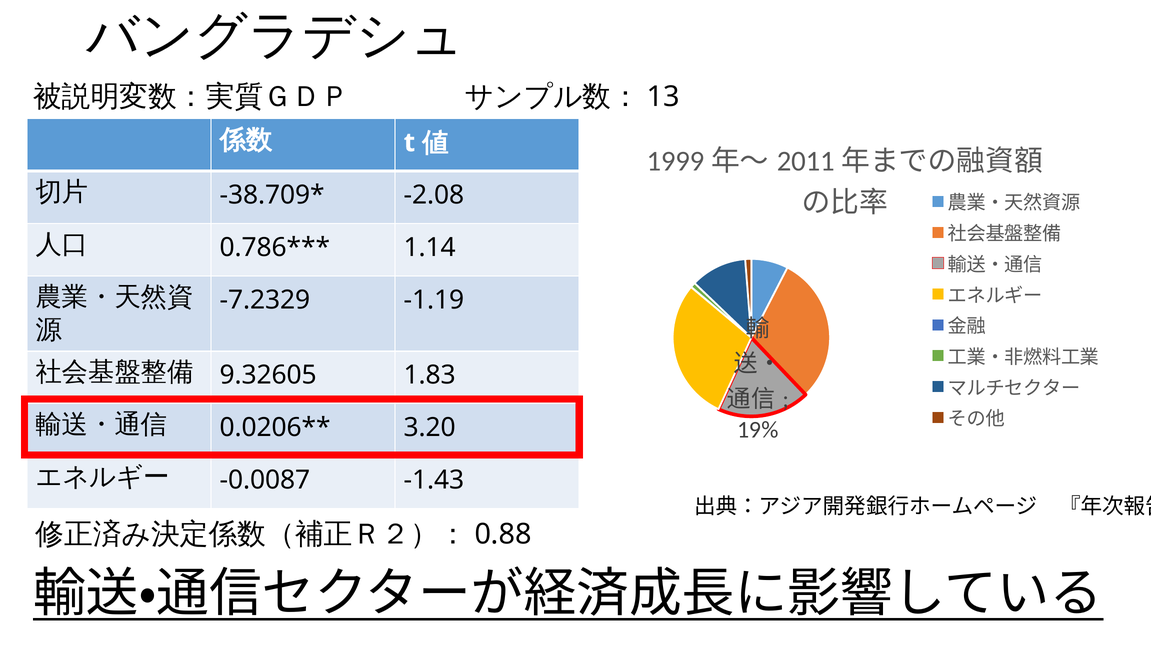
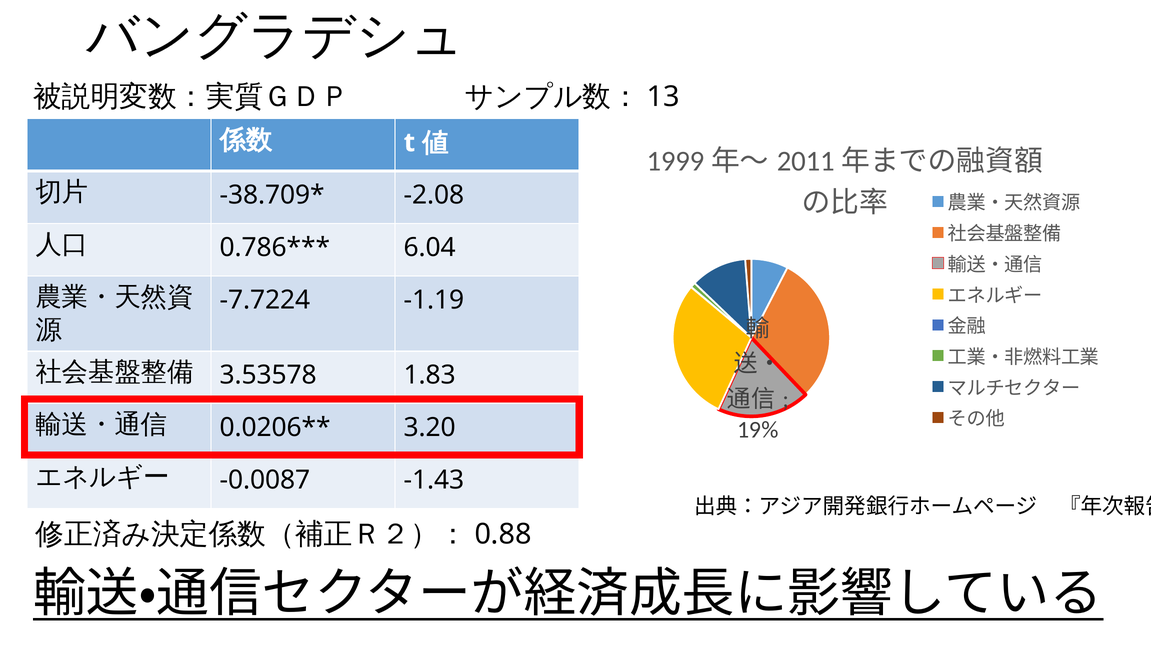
1.14: 1.14 -> 6.04
-7.2329: -7.2329 -> -7.7224
9.32605: 9.32605 -> 3.53578
